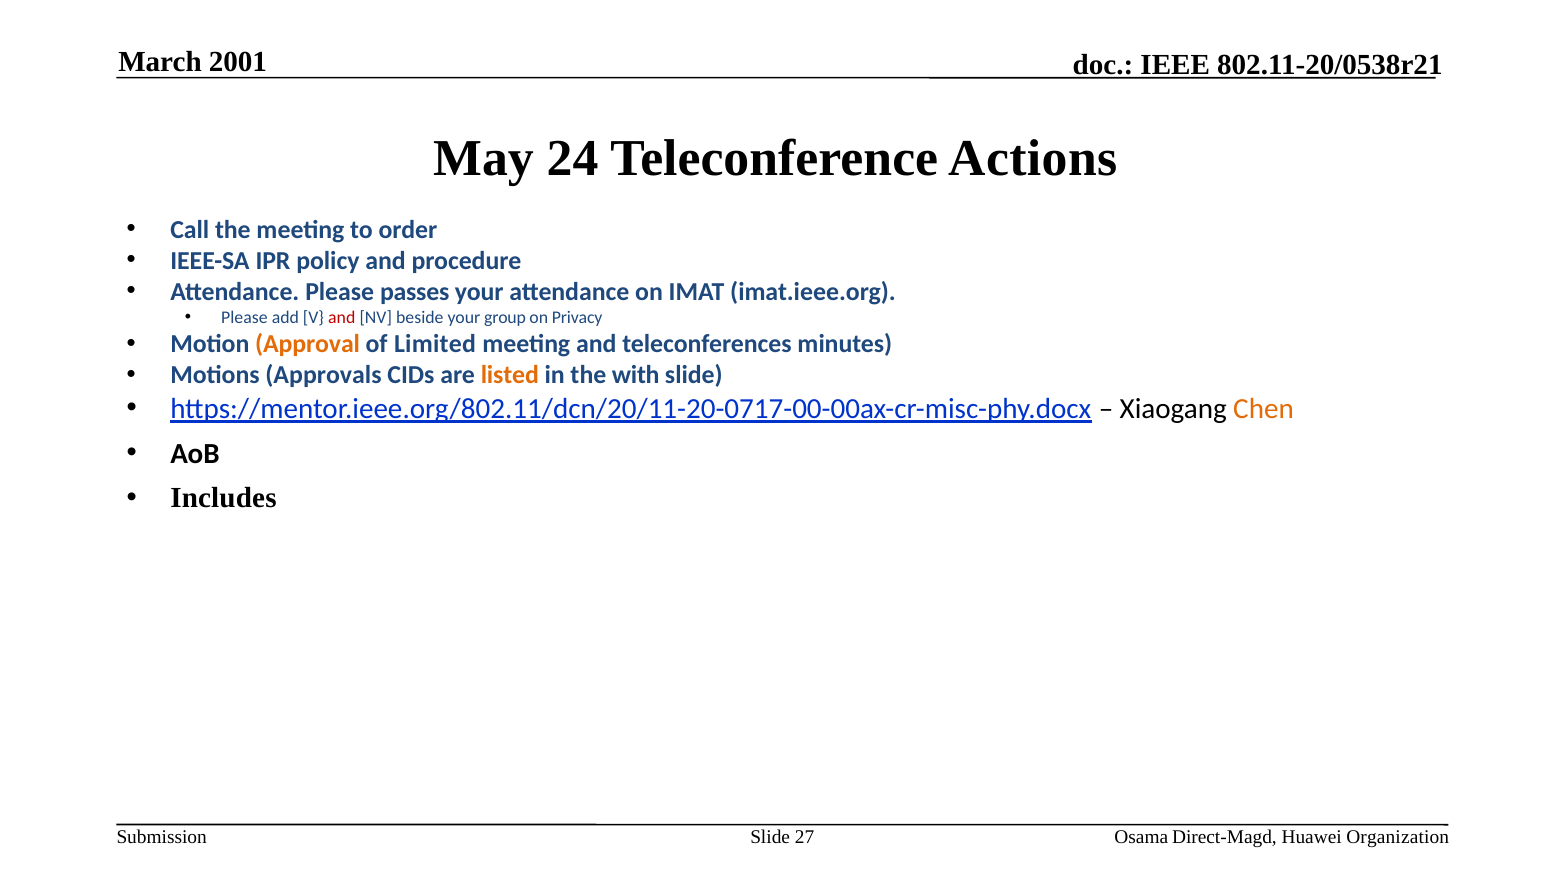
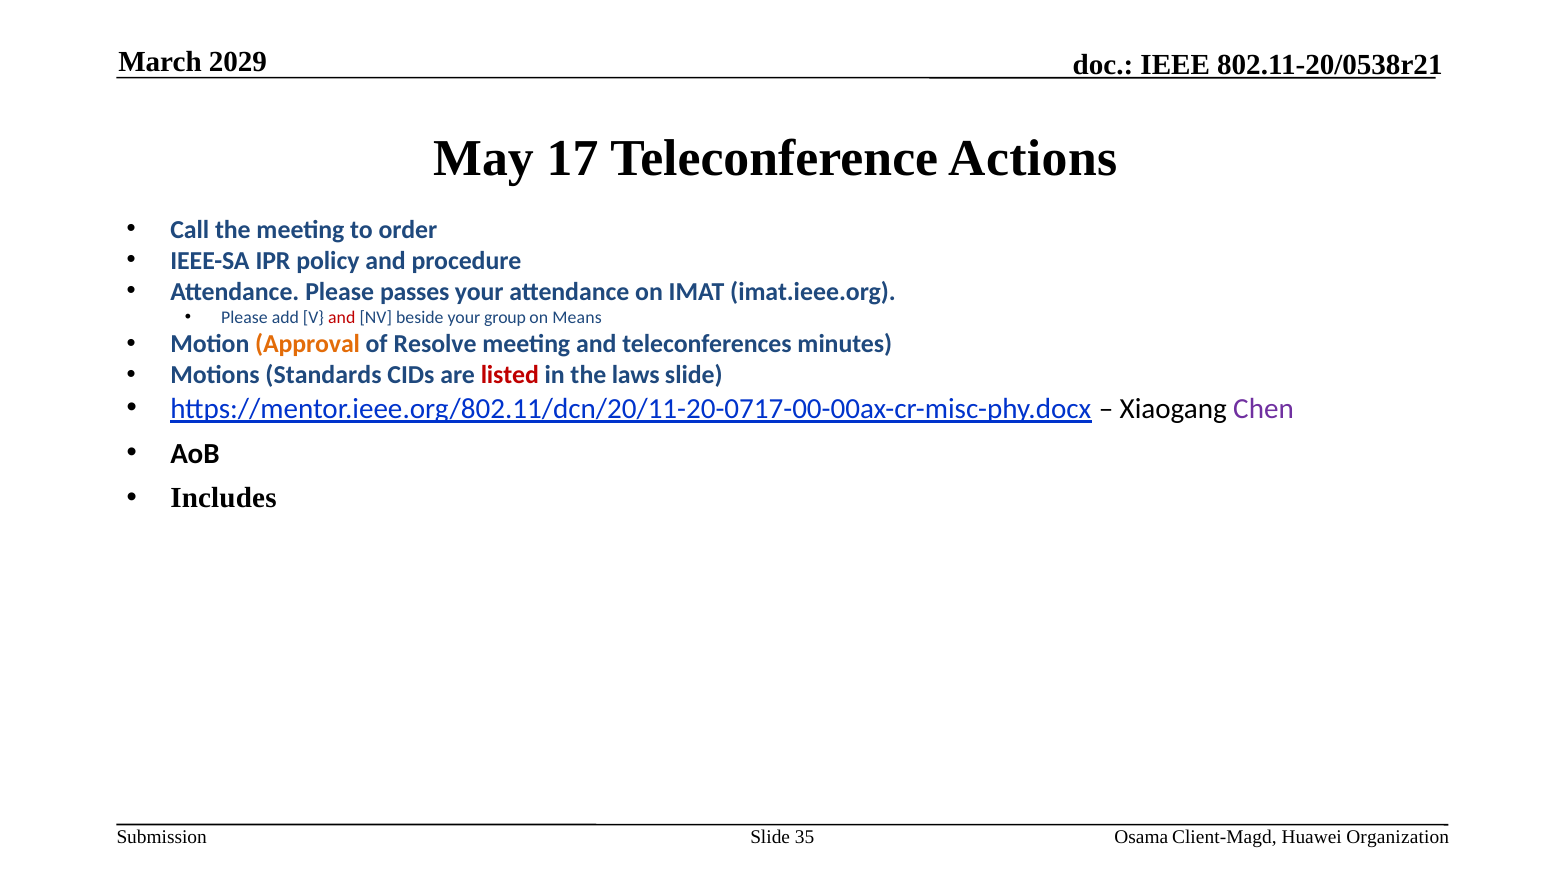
2001: 2001 -> 2029
24: 24 -> 17
Privacy: Privacy -> Means
Limited: Limited -> Resolve
Approvals: Approvals -> Standards
listed colour: orange -> red
with: with -> laws
Chen colour: orange -> purple
27: 27 -> 35
Direct-Magd: Direct-Magd -> Client-Magd
